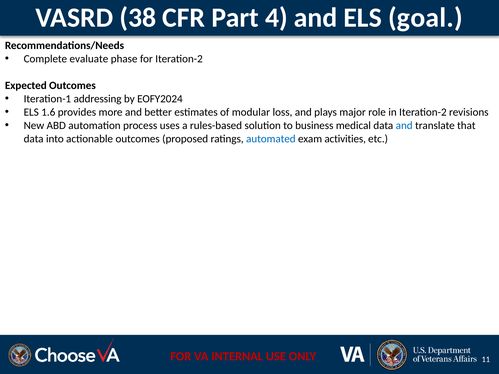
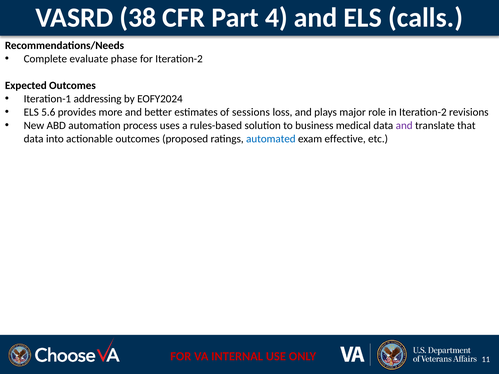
goal: goal -> calls
1.6: 1.6 -> 5.6
modular: modular -> sessions
and at (404, 125) colour: blue -> purple
activities: activities -> effective
